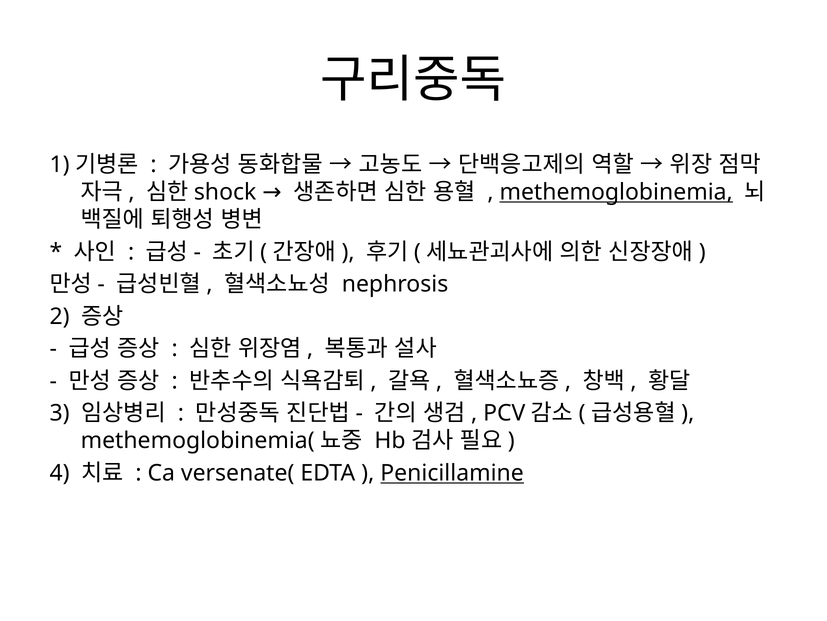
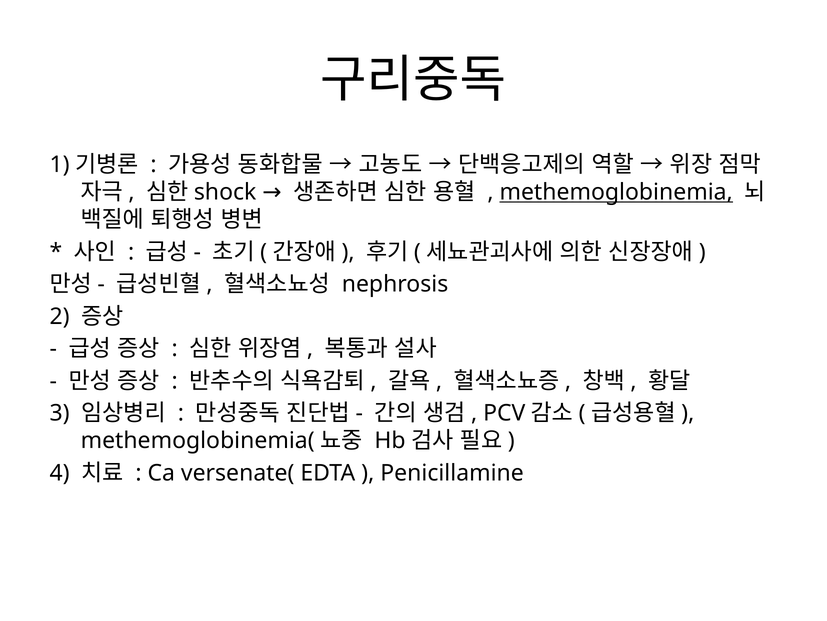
Penicillamine underline: present -> none
